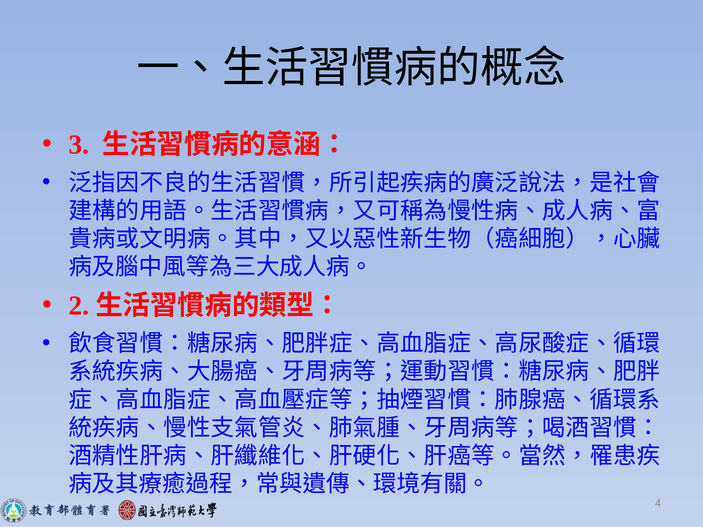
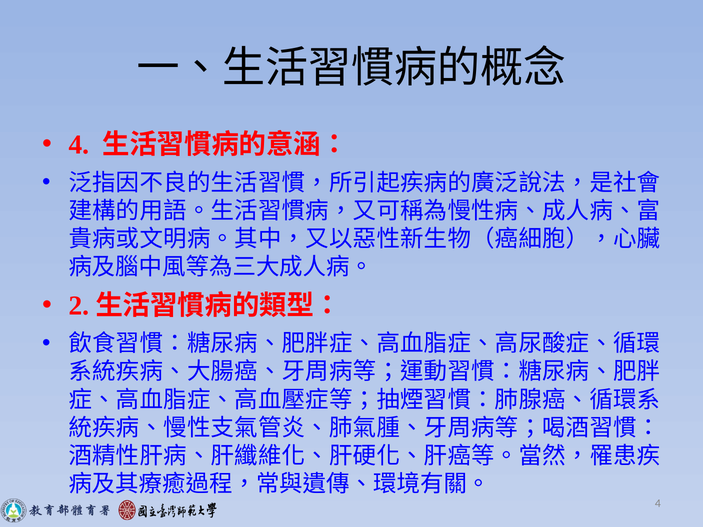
3 at (79, 145): 3 -> 4
